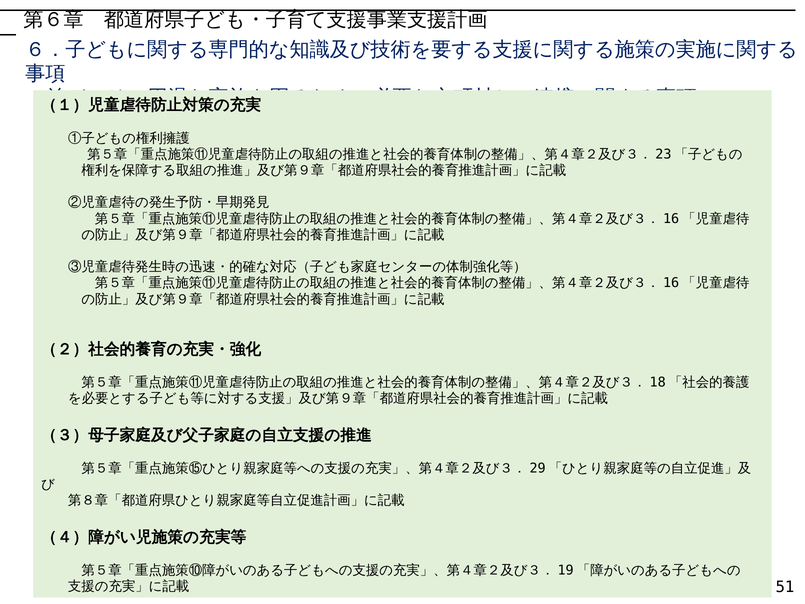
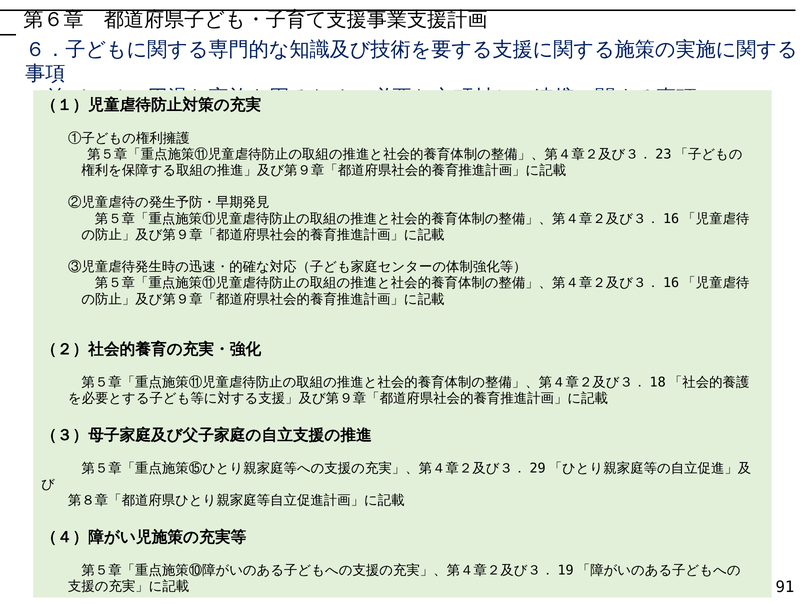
51: 51 -> 91
